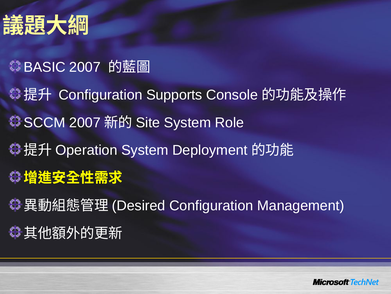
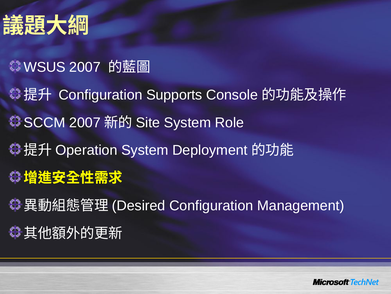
BASIC: BASIC -> WSUS
